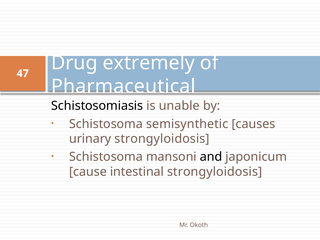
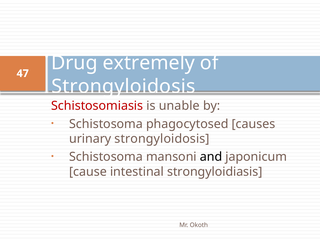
Pharmaceutical at (123, 86): Pharmaceutical -> Strongyloidosis
Schistosomiasis colour: black -> red
semisynthetic: semisynthetic -> phagocytosed
intestinal strongyloidosis: strongyloidosis -> strongyloidiasis
